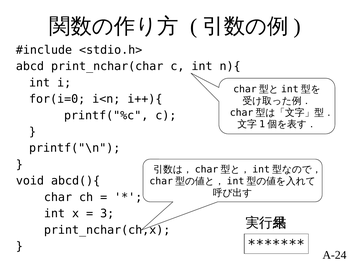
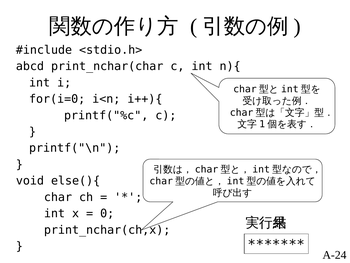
abcd(){: abcd(){ -> else(){
3: 3 -> 0
